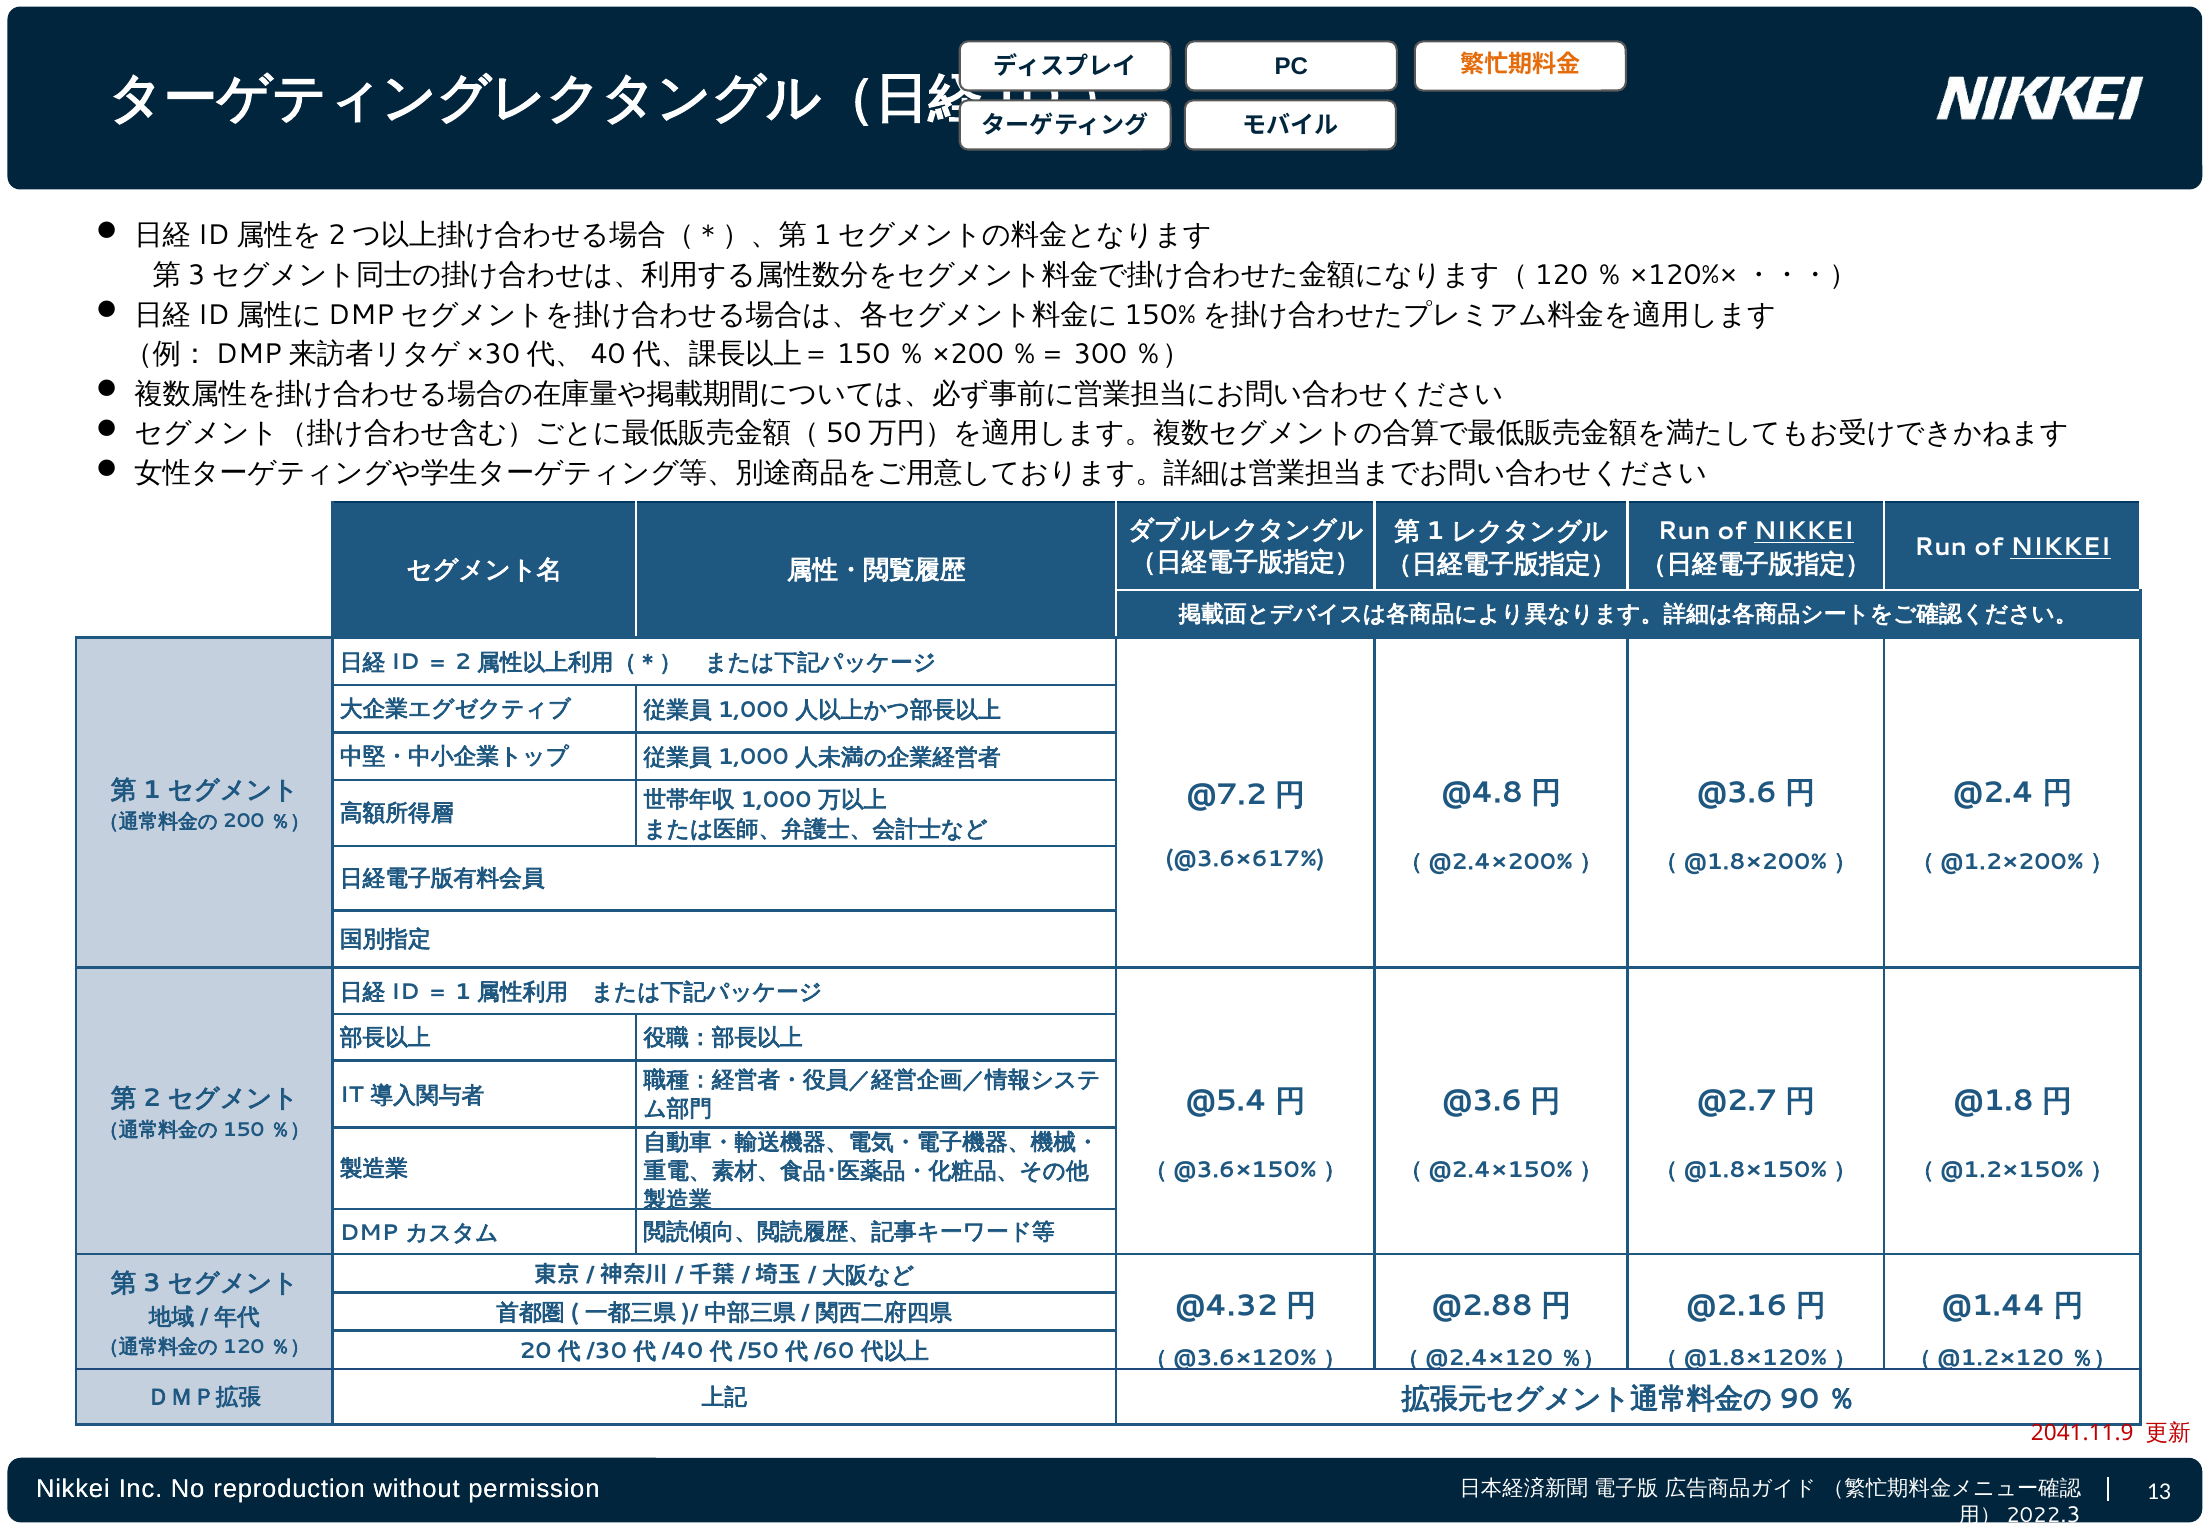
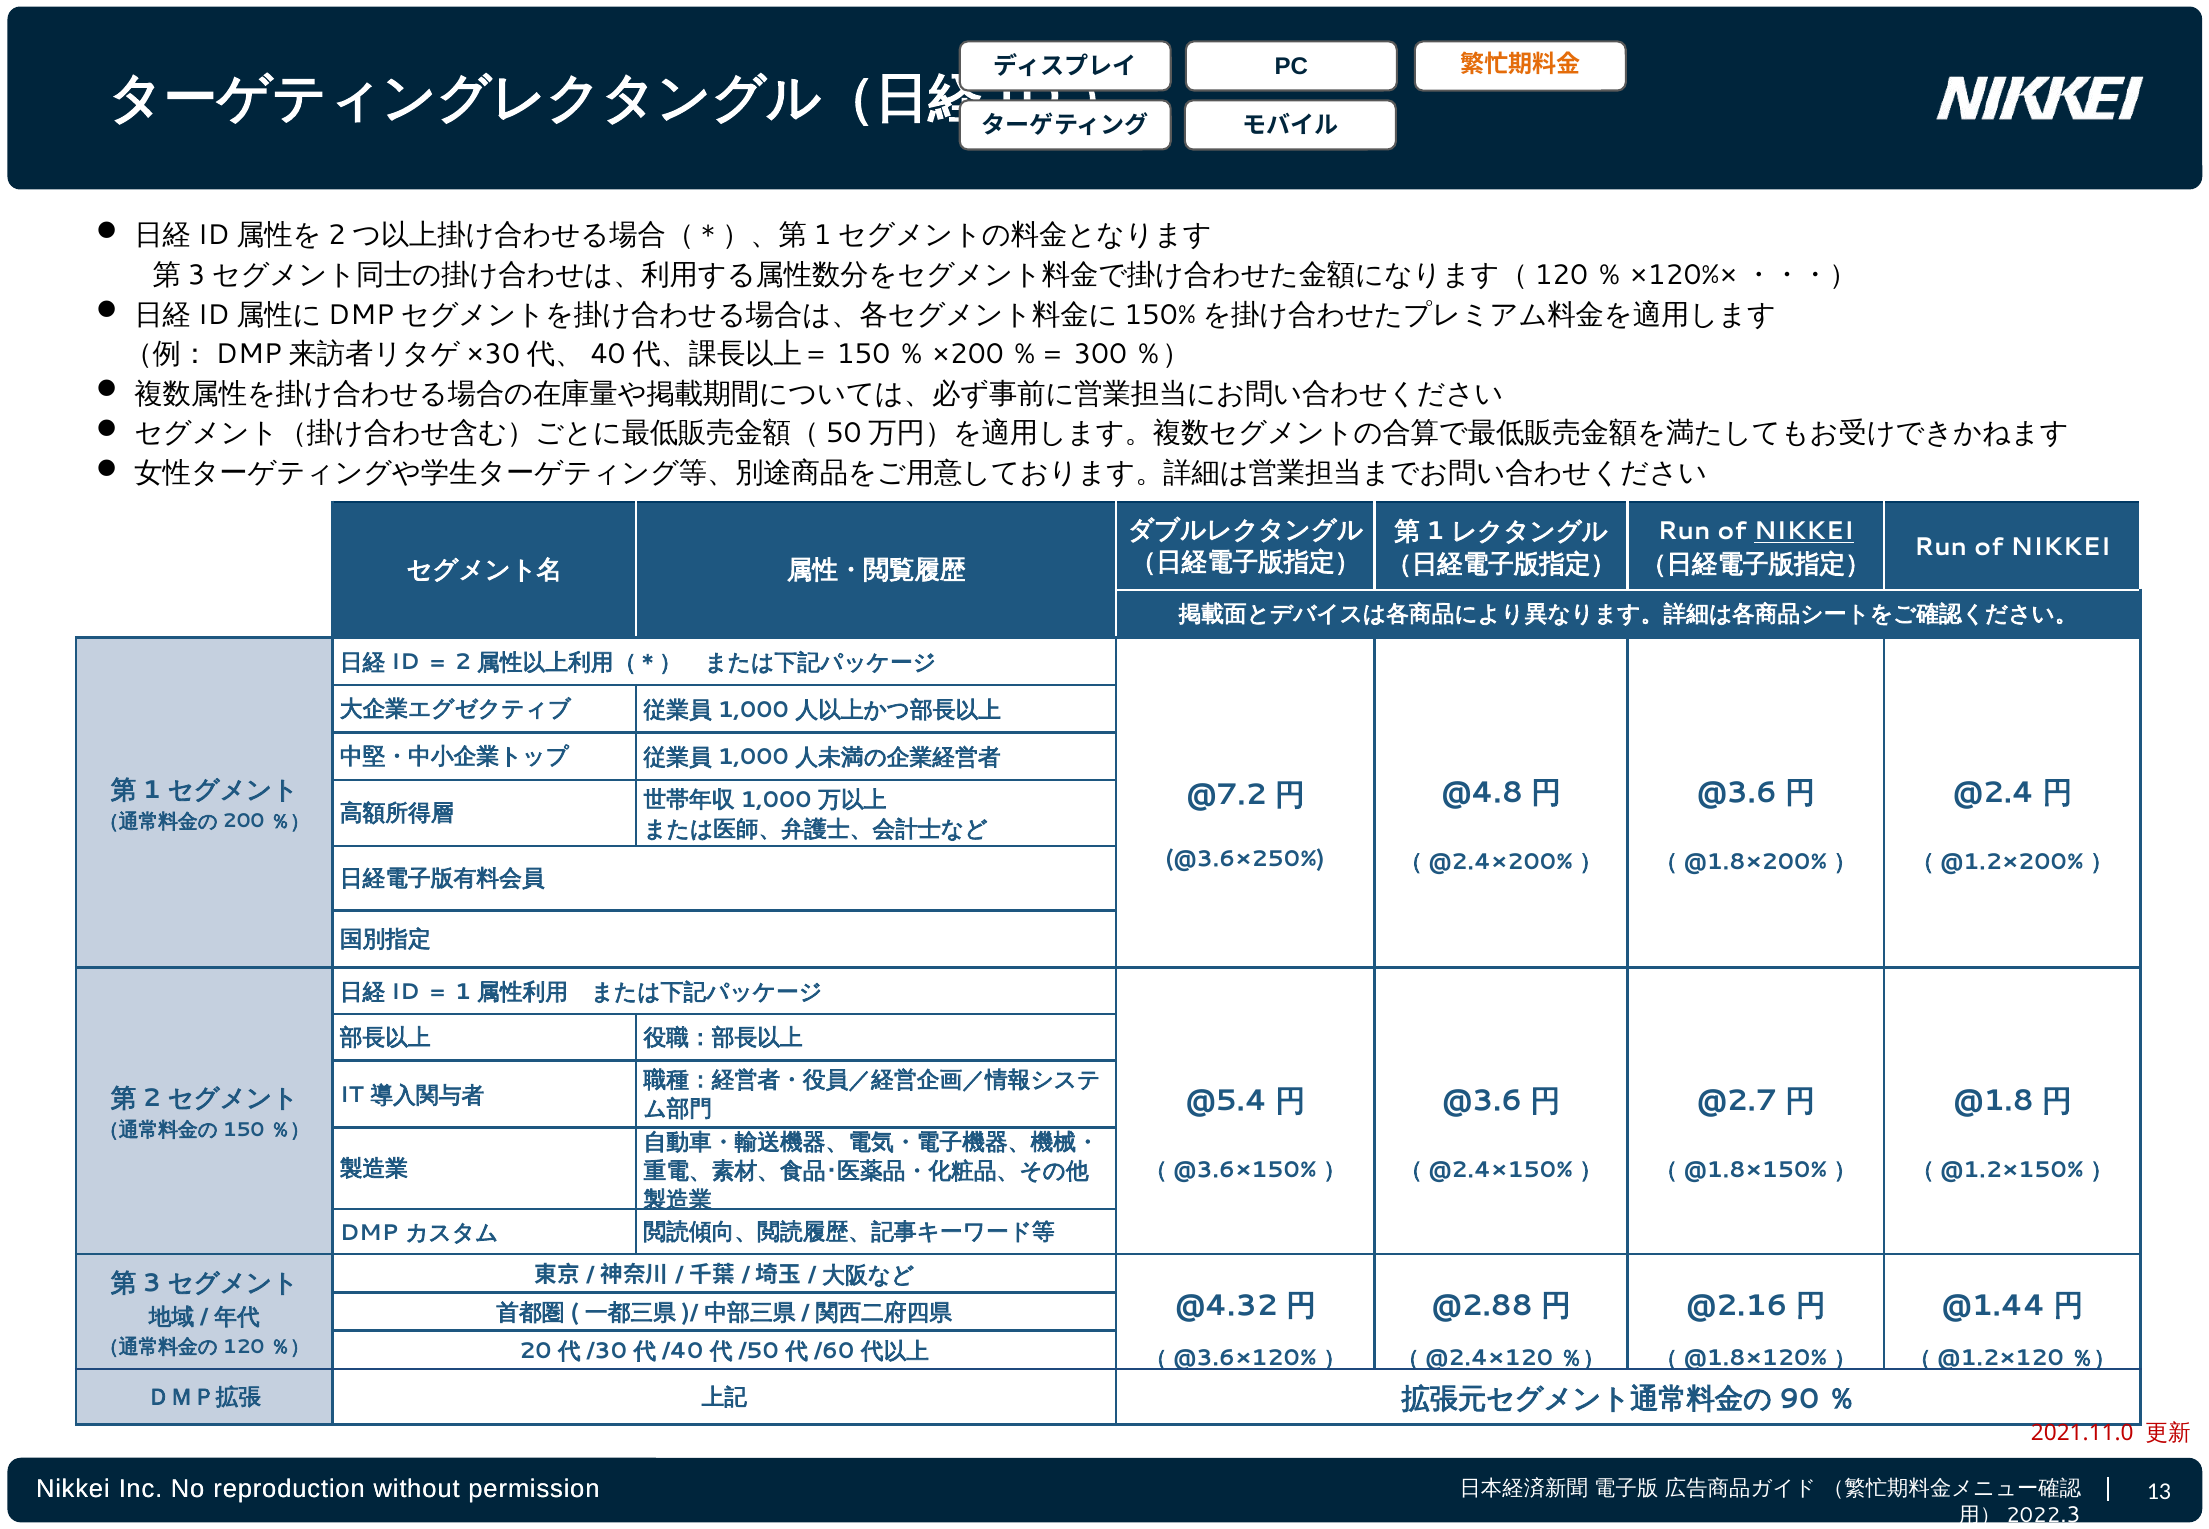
NIKKEI at (2061, 547) underline: present -> none
@3.6×617%: @3.6×617% -> @3.6×250%
2041.11.9: 2041.11.9 -> 2021.11.0
